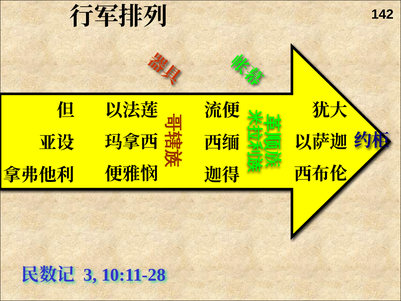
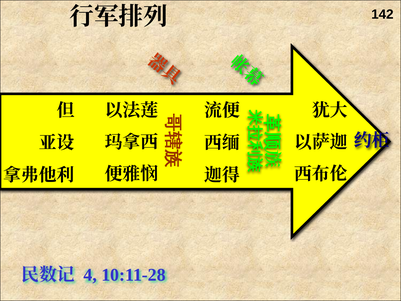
3: 3 -> 4
